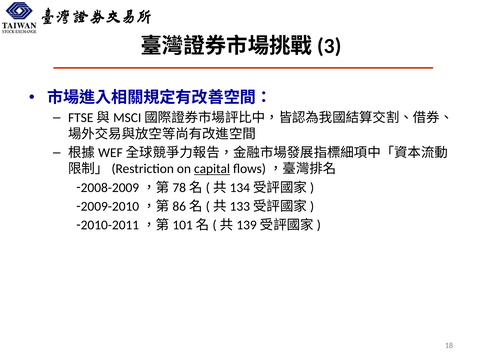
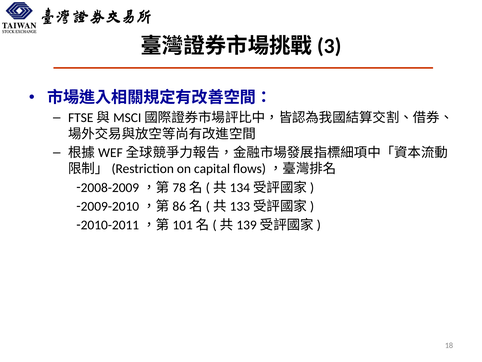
capital underline: present -> none
